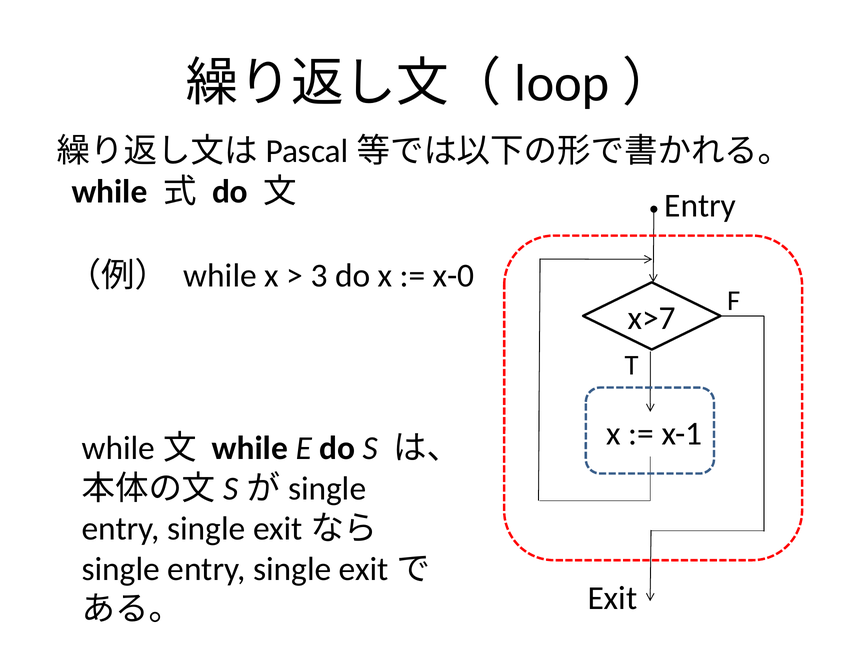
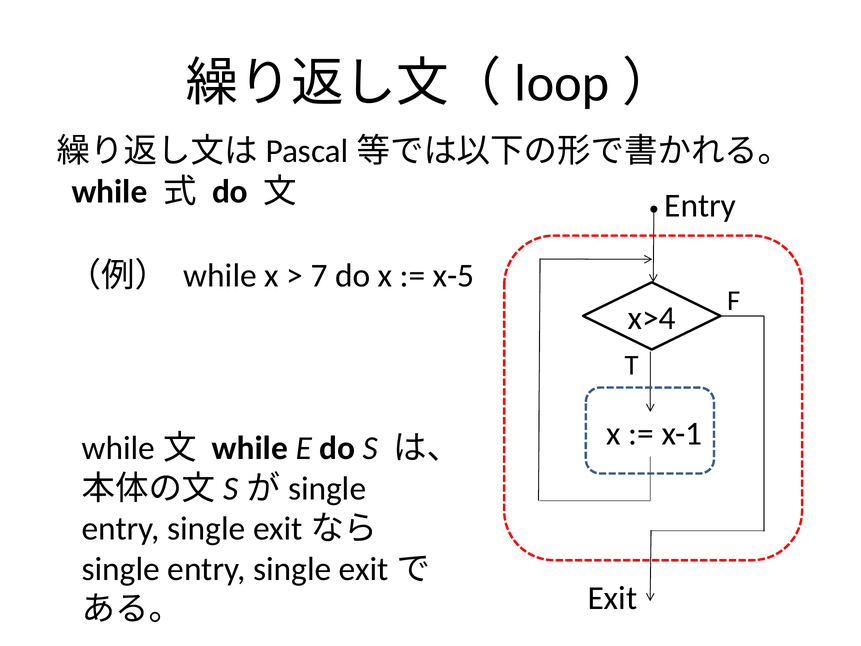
3: 3 -> 7
x-0: x-0 -> x-5
x>7: x>7 -> x>4
